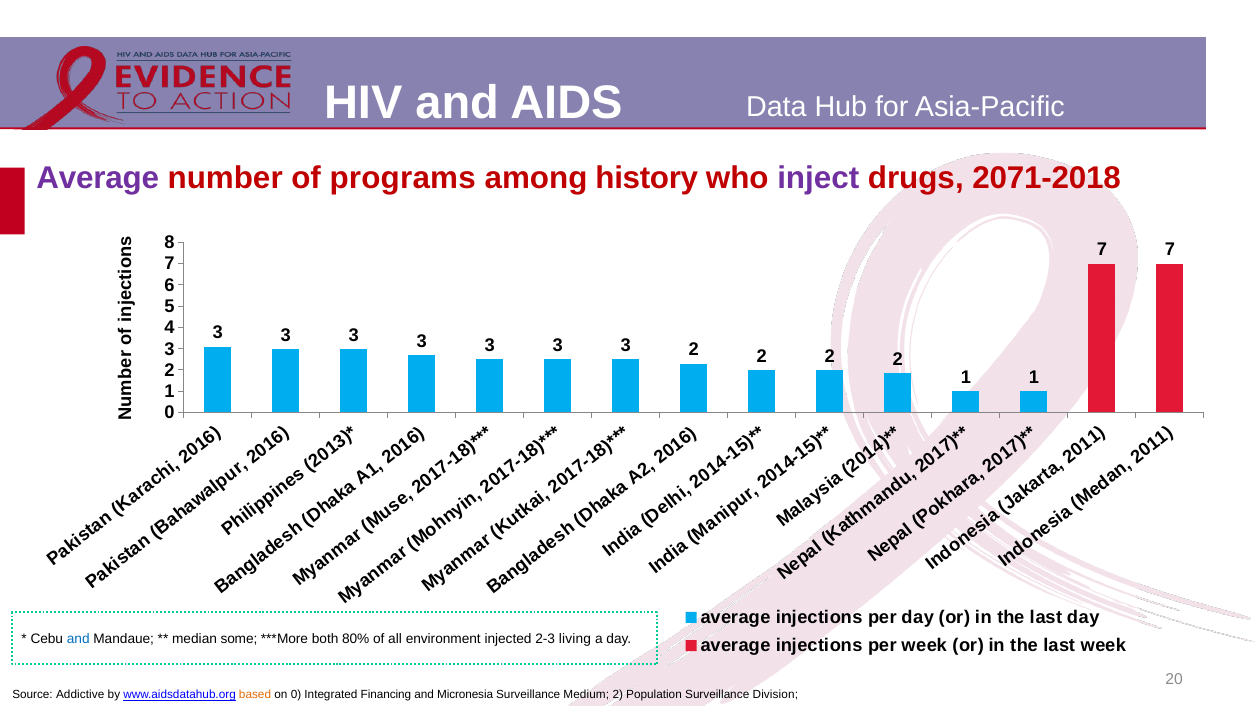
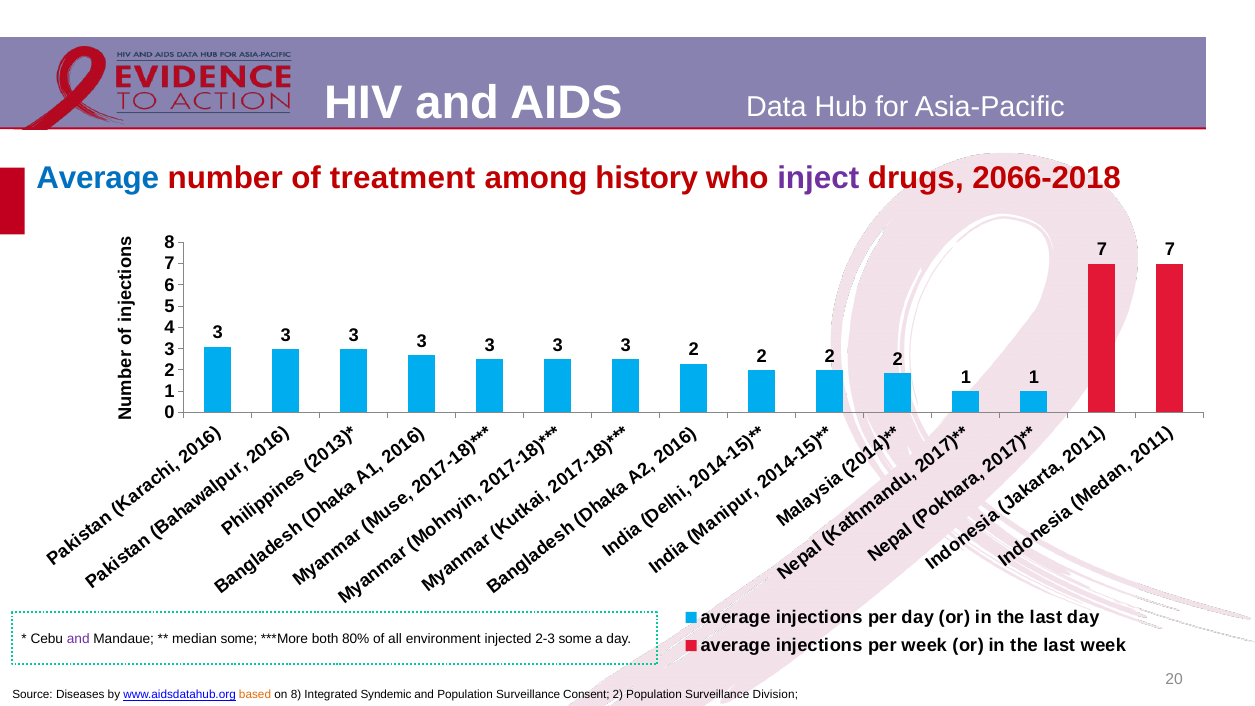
Average at (98, 178) colour: purple -> blue
programs: programs -> treatment
2071-2018: 2071-2018 -> 2066-2018
and at (78, 639) colour: blue -> purple
2-3 living: living -> some
Addictive: Addictive -> Diseases
on 0: 0 -> 8
Financing: Financing -> Syndemic
and Micronesia: Micronesia -> Population
Medium: Medium -> Consent
